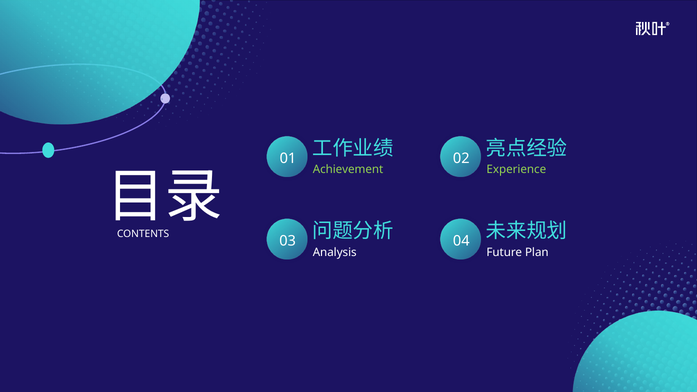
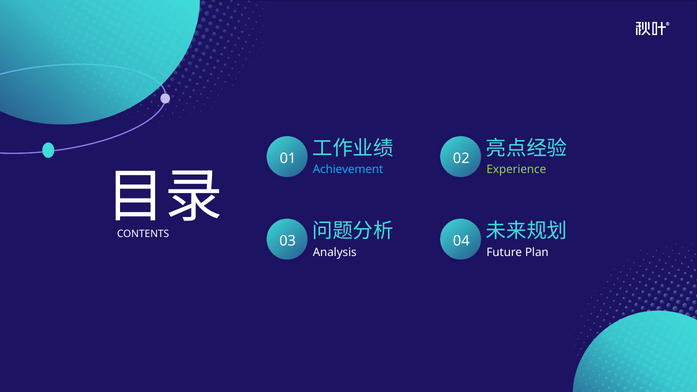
Achievement colour: light green -> light blue
